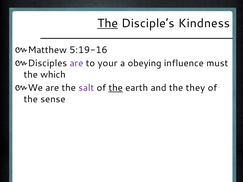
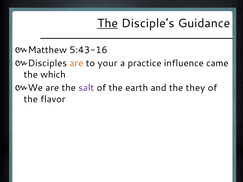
Kindness: Kindness -> Guidance
5:19-16: 5:19-16 -> 5:43-16
are at (76, 63) colour: purple -> orange
obeying: obeying -> practice
must: must -> came
the at (116, 88) underline: present -> none
sense: sense -> flavor
